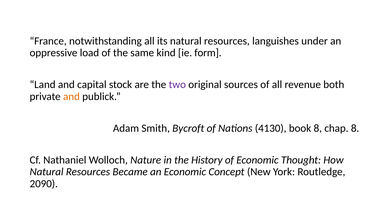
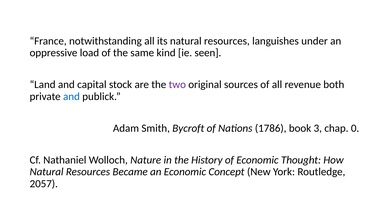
form: form -> seen
and at (71, 96) colour: orange -> blue
4130: 4130 -> 1786
book 8: 8 -> 3
chap 8: 8 -> 0
2090: 2090 -> 2057
